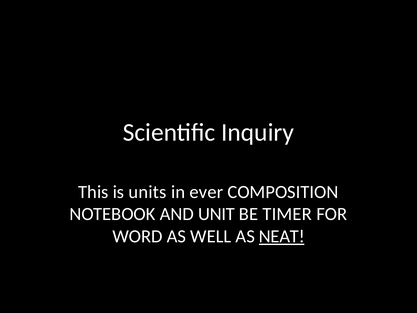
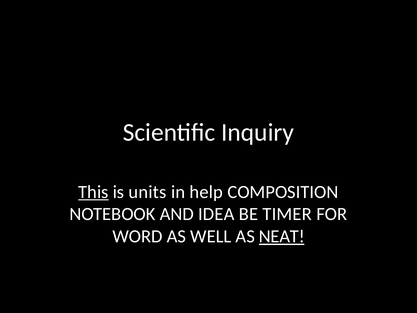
This underline: none -> present
ever: ever -> help
UNIT: UNIT -> IDEA
